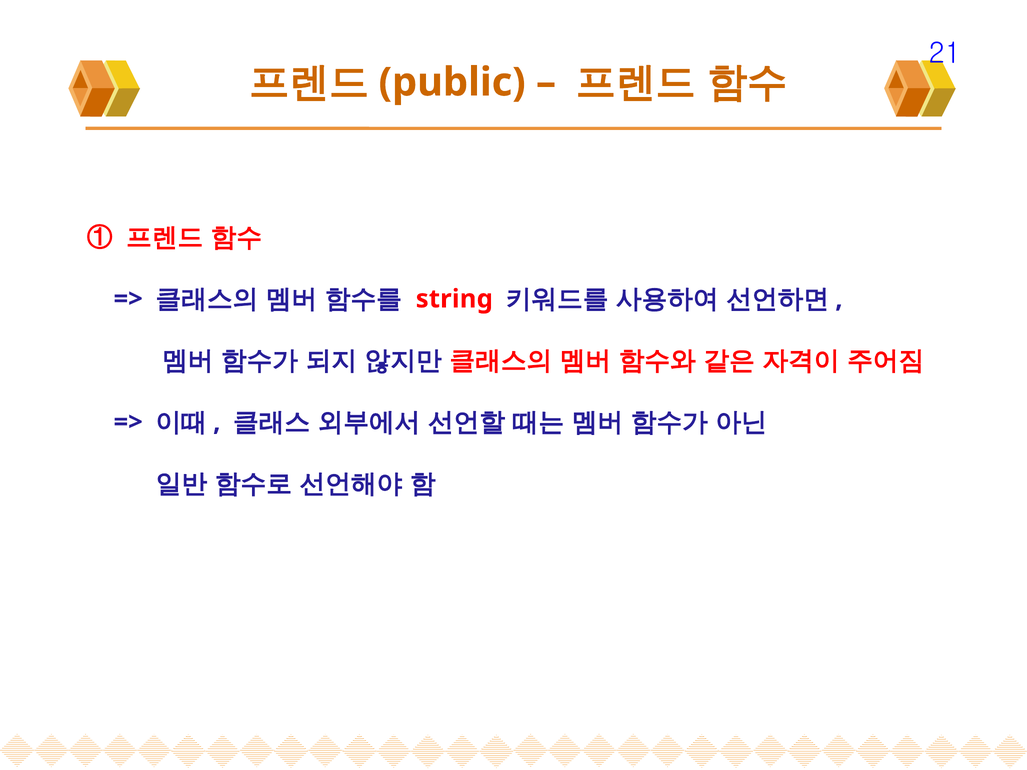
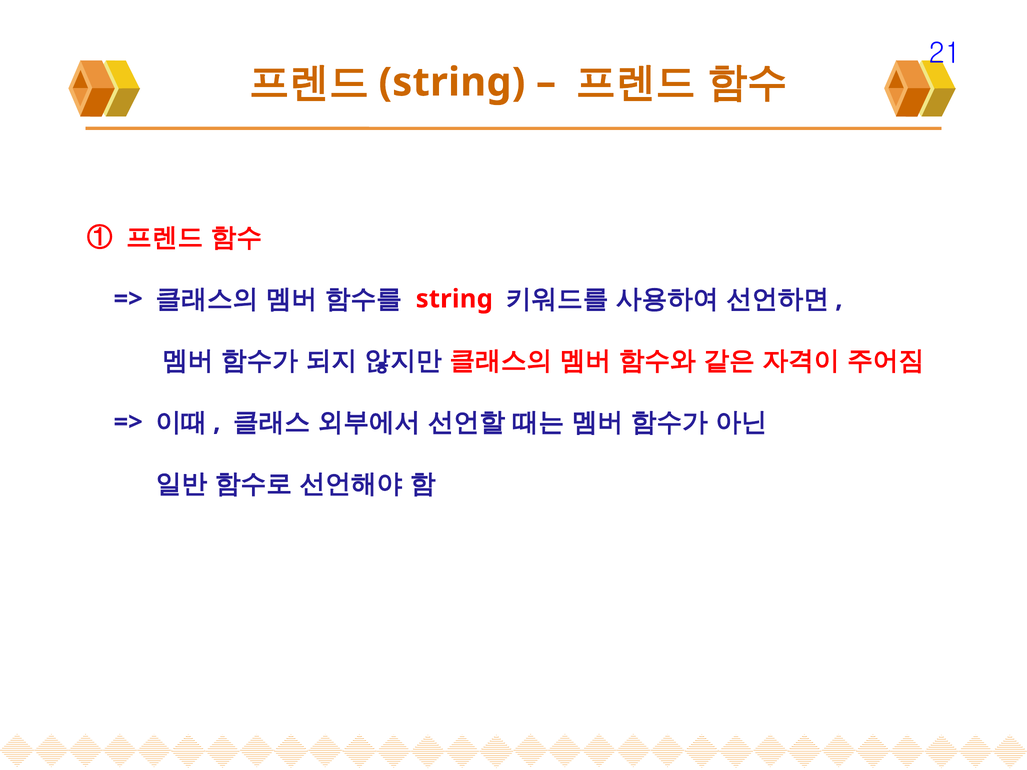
public at (452, 82): public -> string
